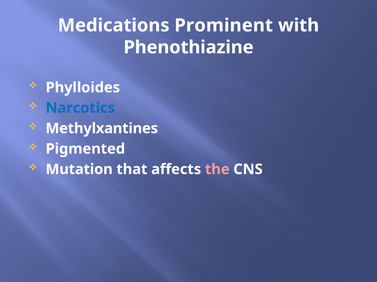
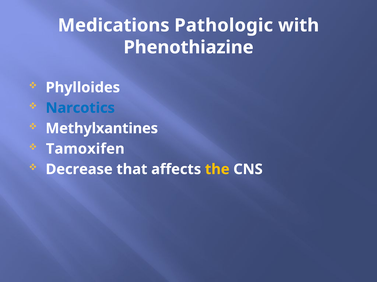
Prominent: Prominent -> Pathologic
Pigmented: Pigmented -> Tamoxifen
Mutation: Mutation -> Decrease
the colour: pink -> yellow
